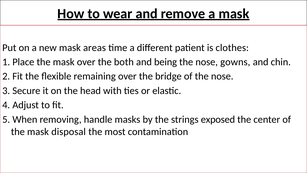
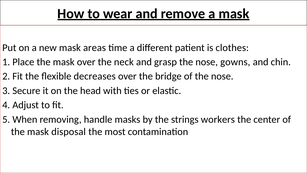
both: both -> neck
being: being -> grasp
remaining: remaining -> decreases
exposed: exposed -> workers
